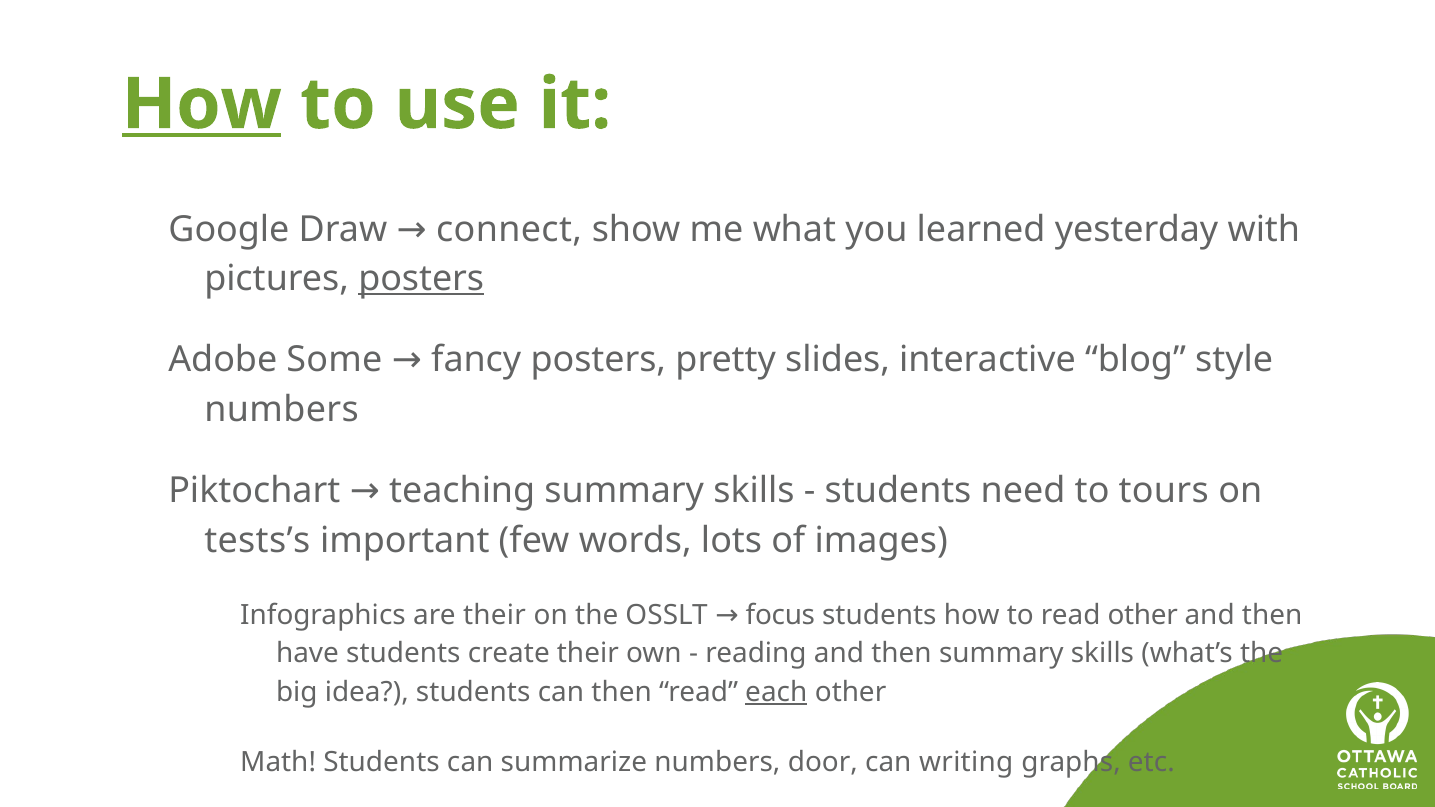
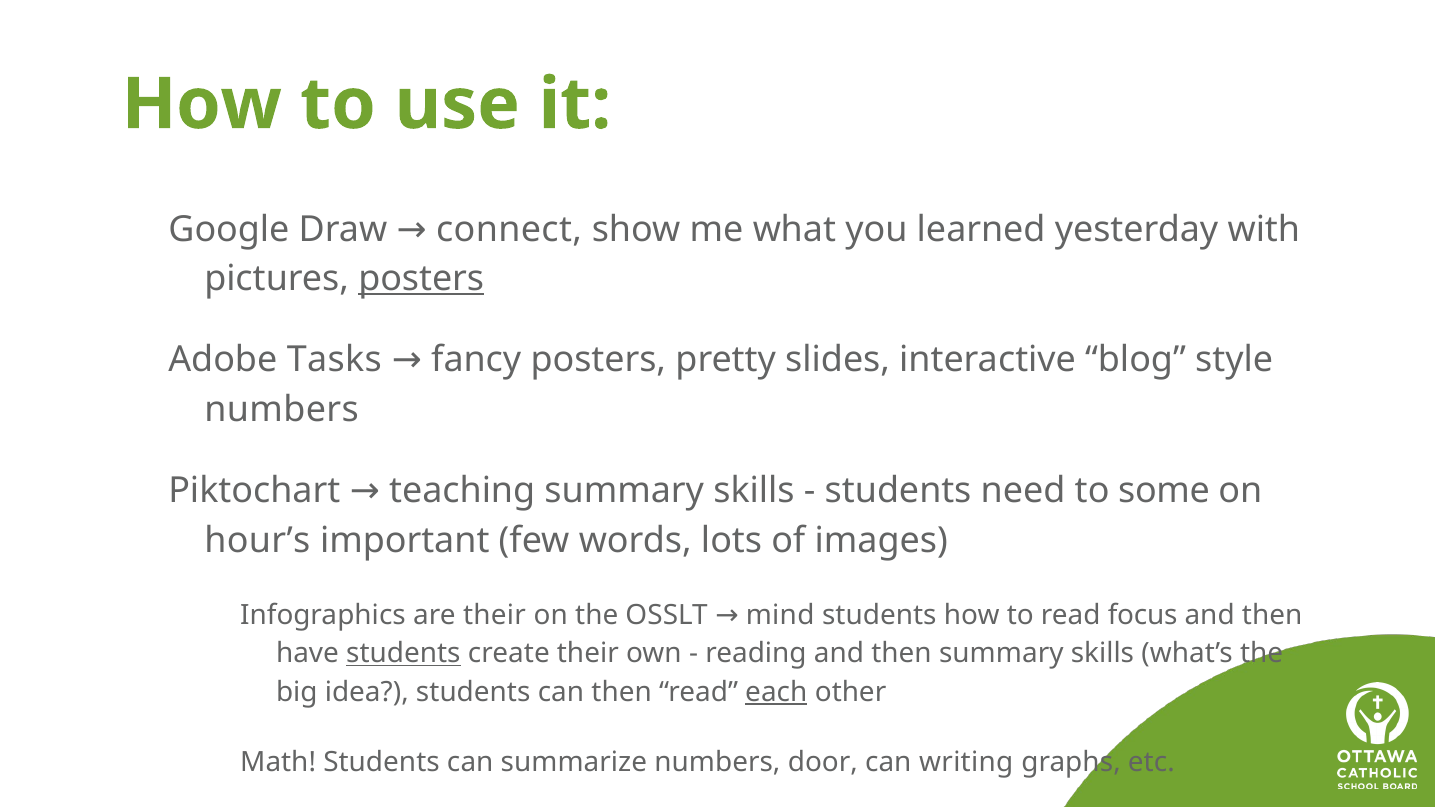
How at (202, 104) underline: present -> none
Some: Some -> Tasks
tours: tours -> some
tests’s: tests’s -> hour’s
focus: focus -> mind
read other: other -> focus
students at (403, 654) underline: none -> present
